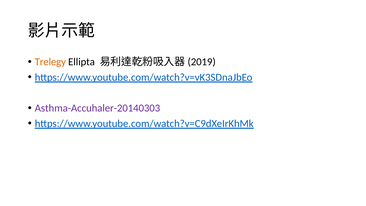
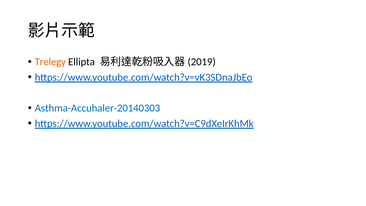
Asthma-Accuhaler-20140303 colour: purple -> blue
